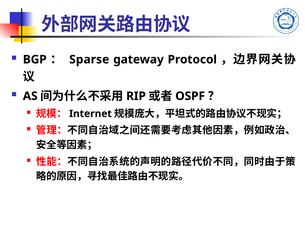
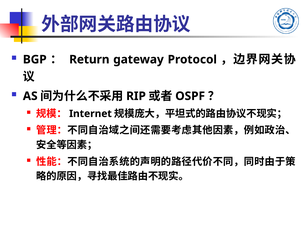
Sparse: Sparse -> Return
